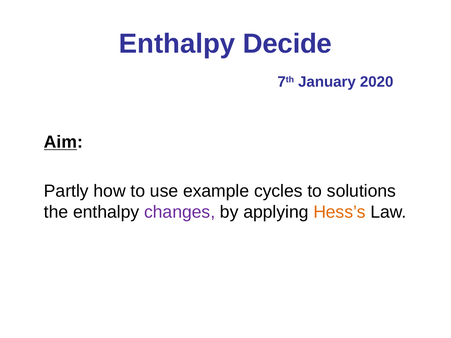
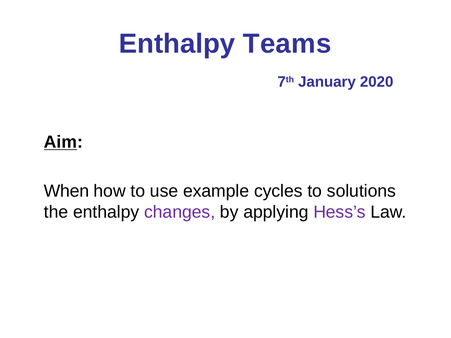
Decide: Decide -> Teams
Partly: Partly -> When
Hess’s colour: orange -> purple
